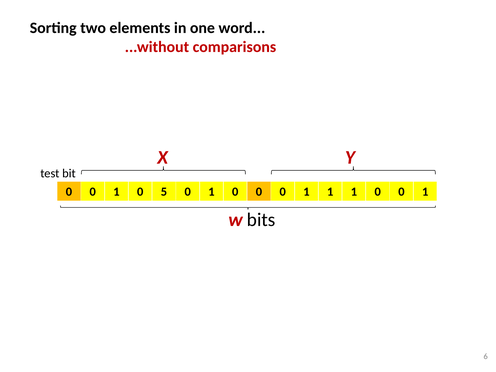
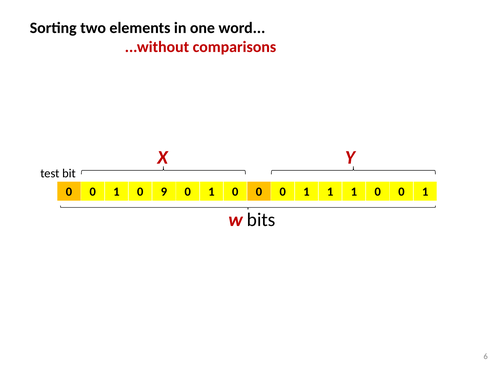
5: 5 -> 9
